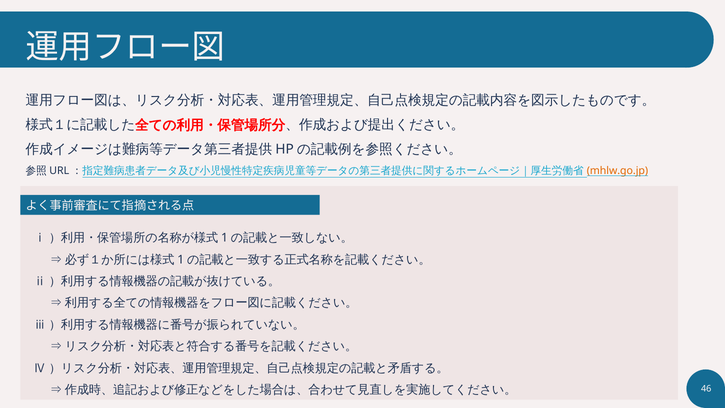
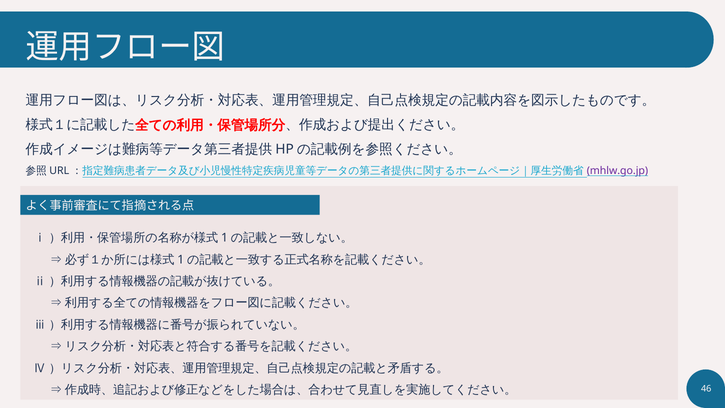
mhlw.go.jp colour: orange -> purple
